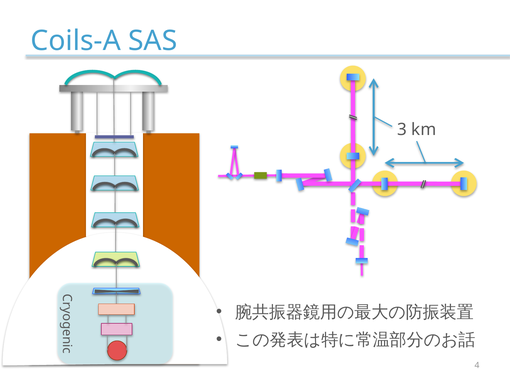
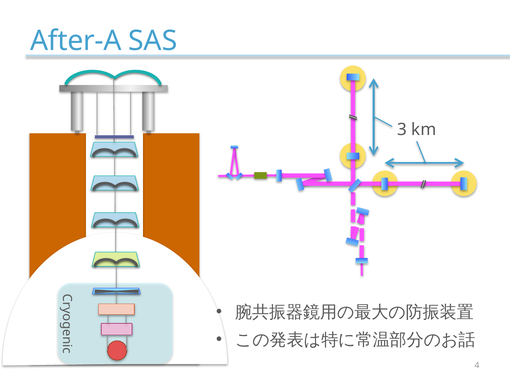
Coils-A: Coils-A -> After-A
